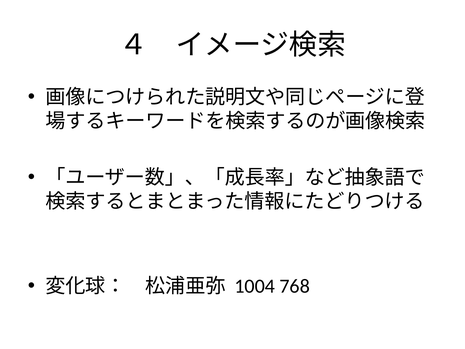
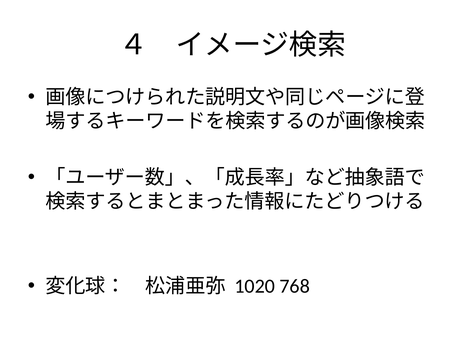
1004: 1004 -> 1020
